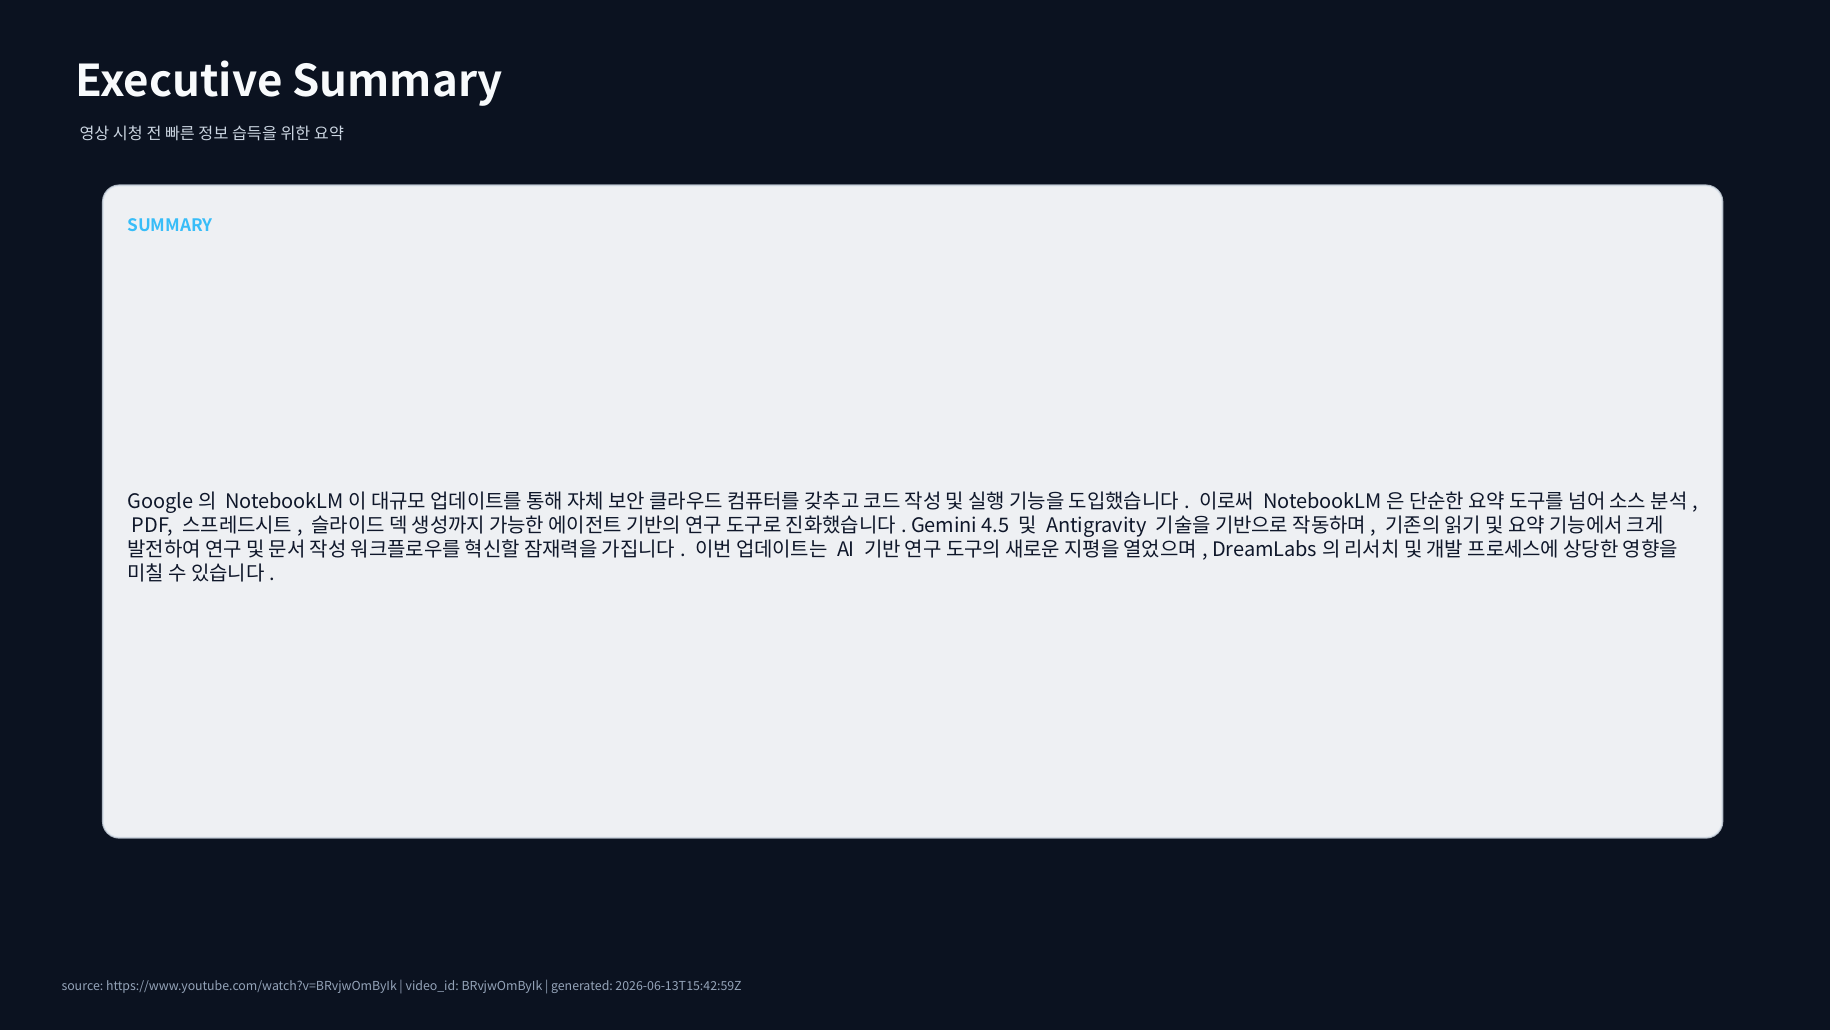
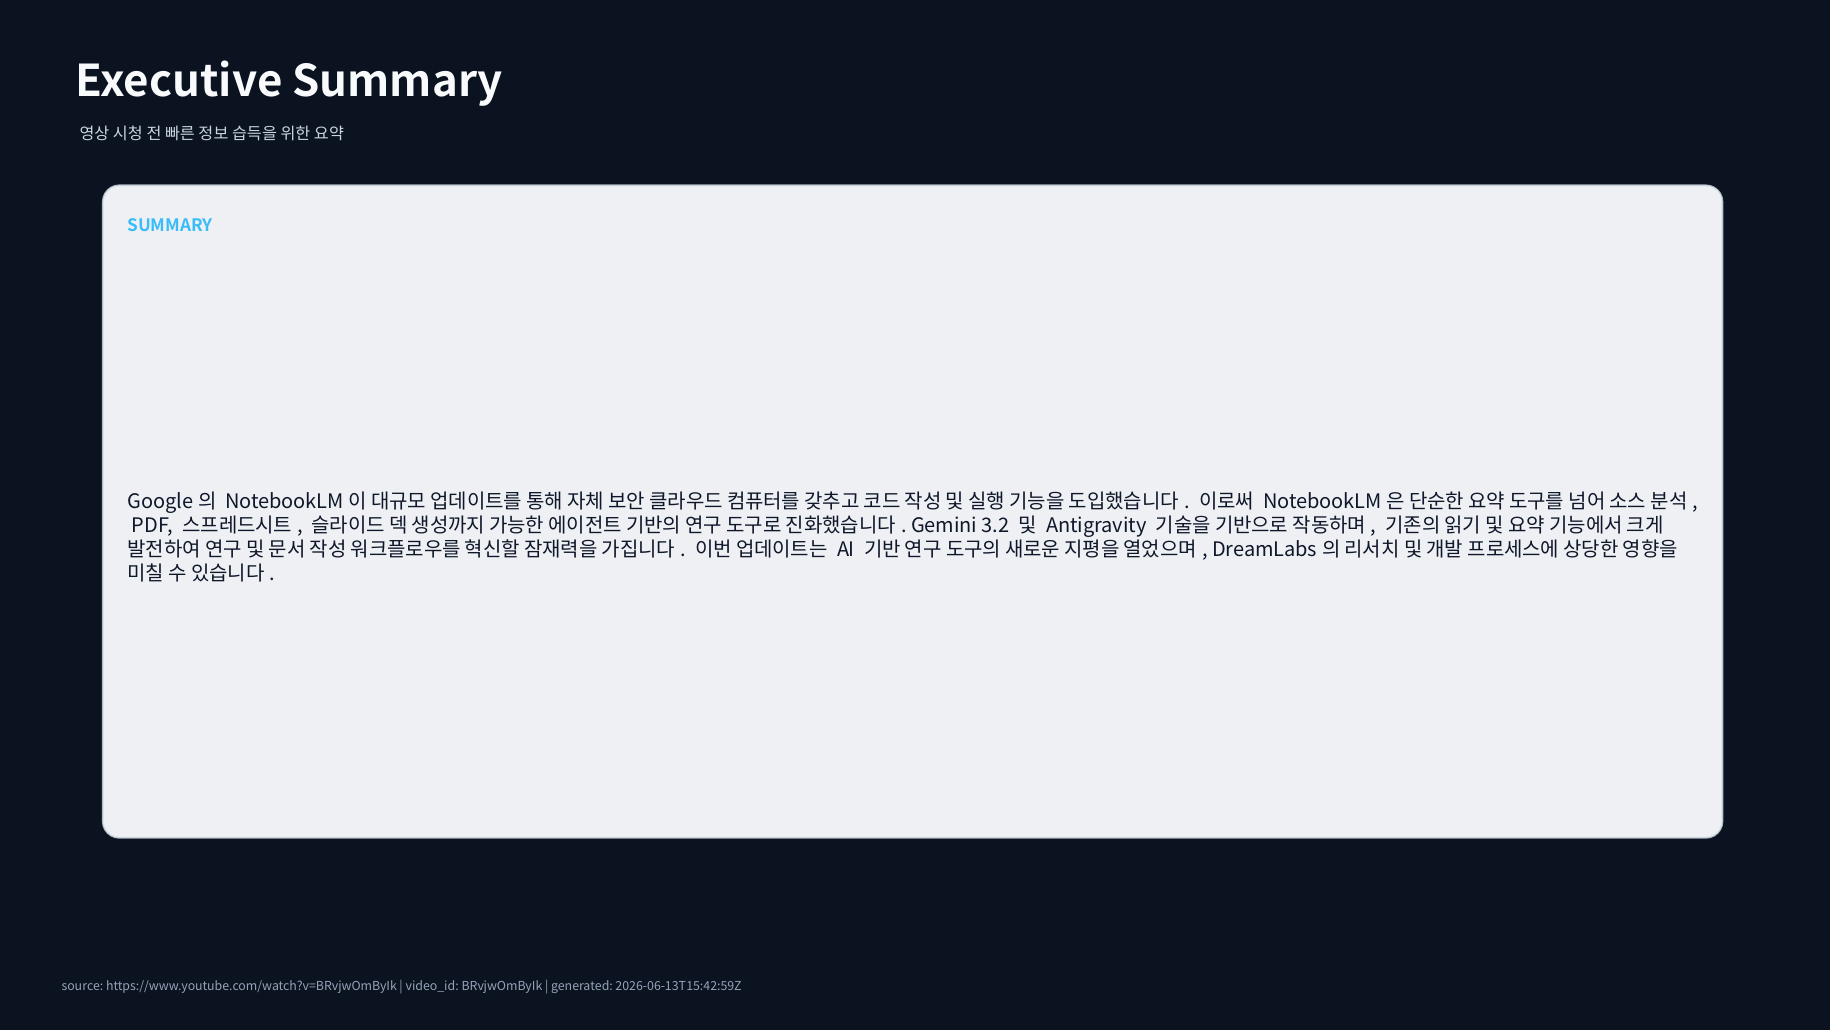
4.5: 4.5 -> 3.2
